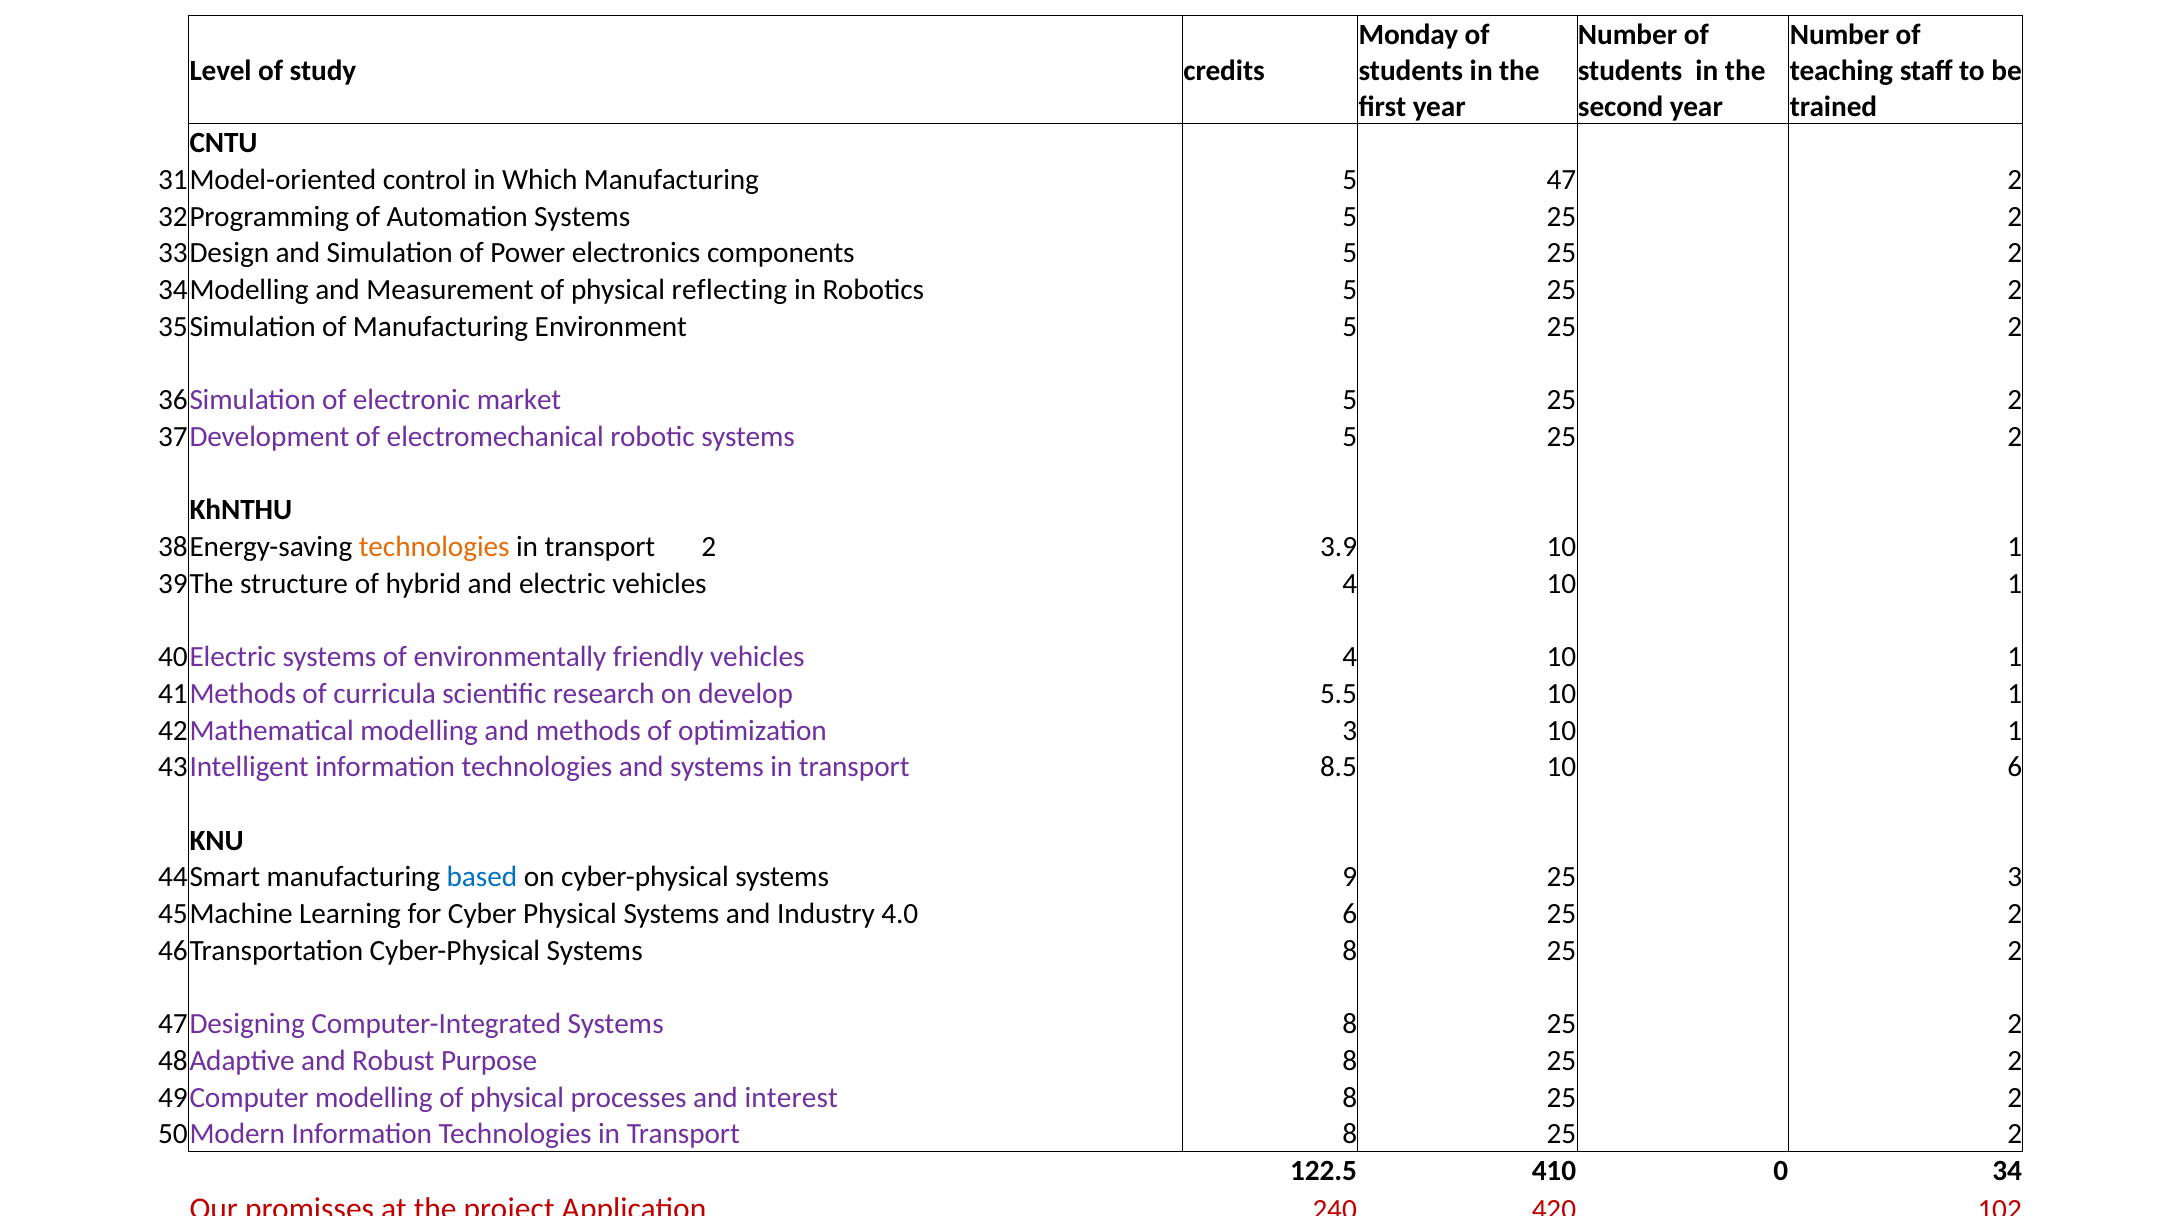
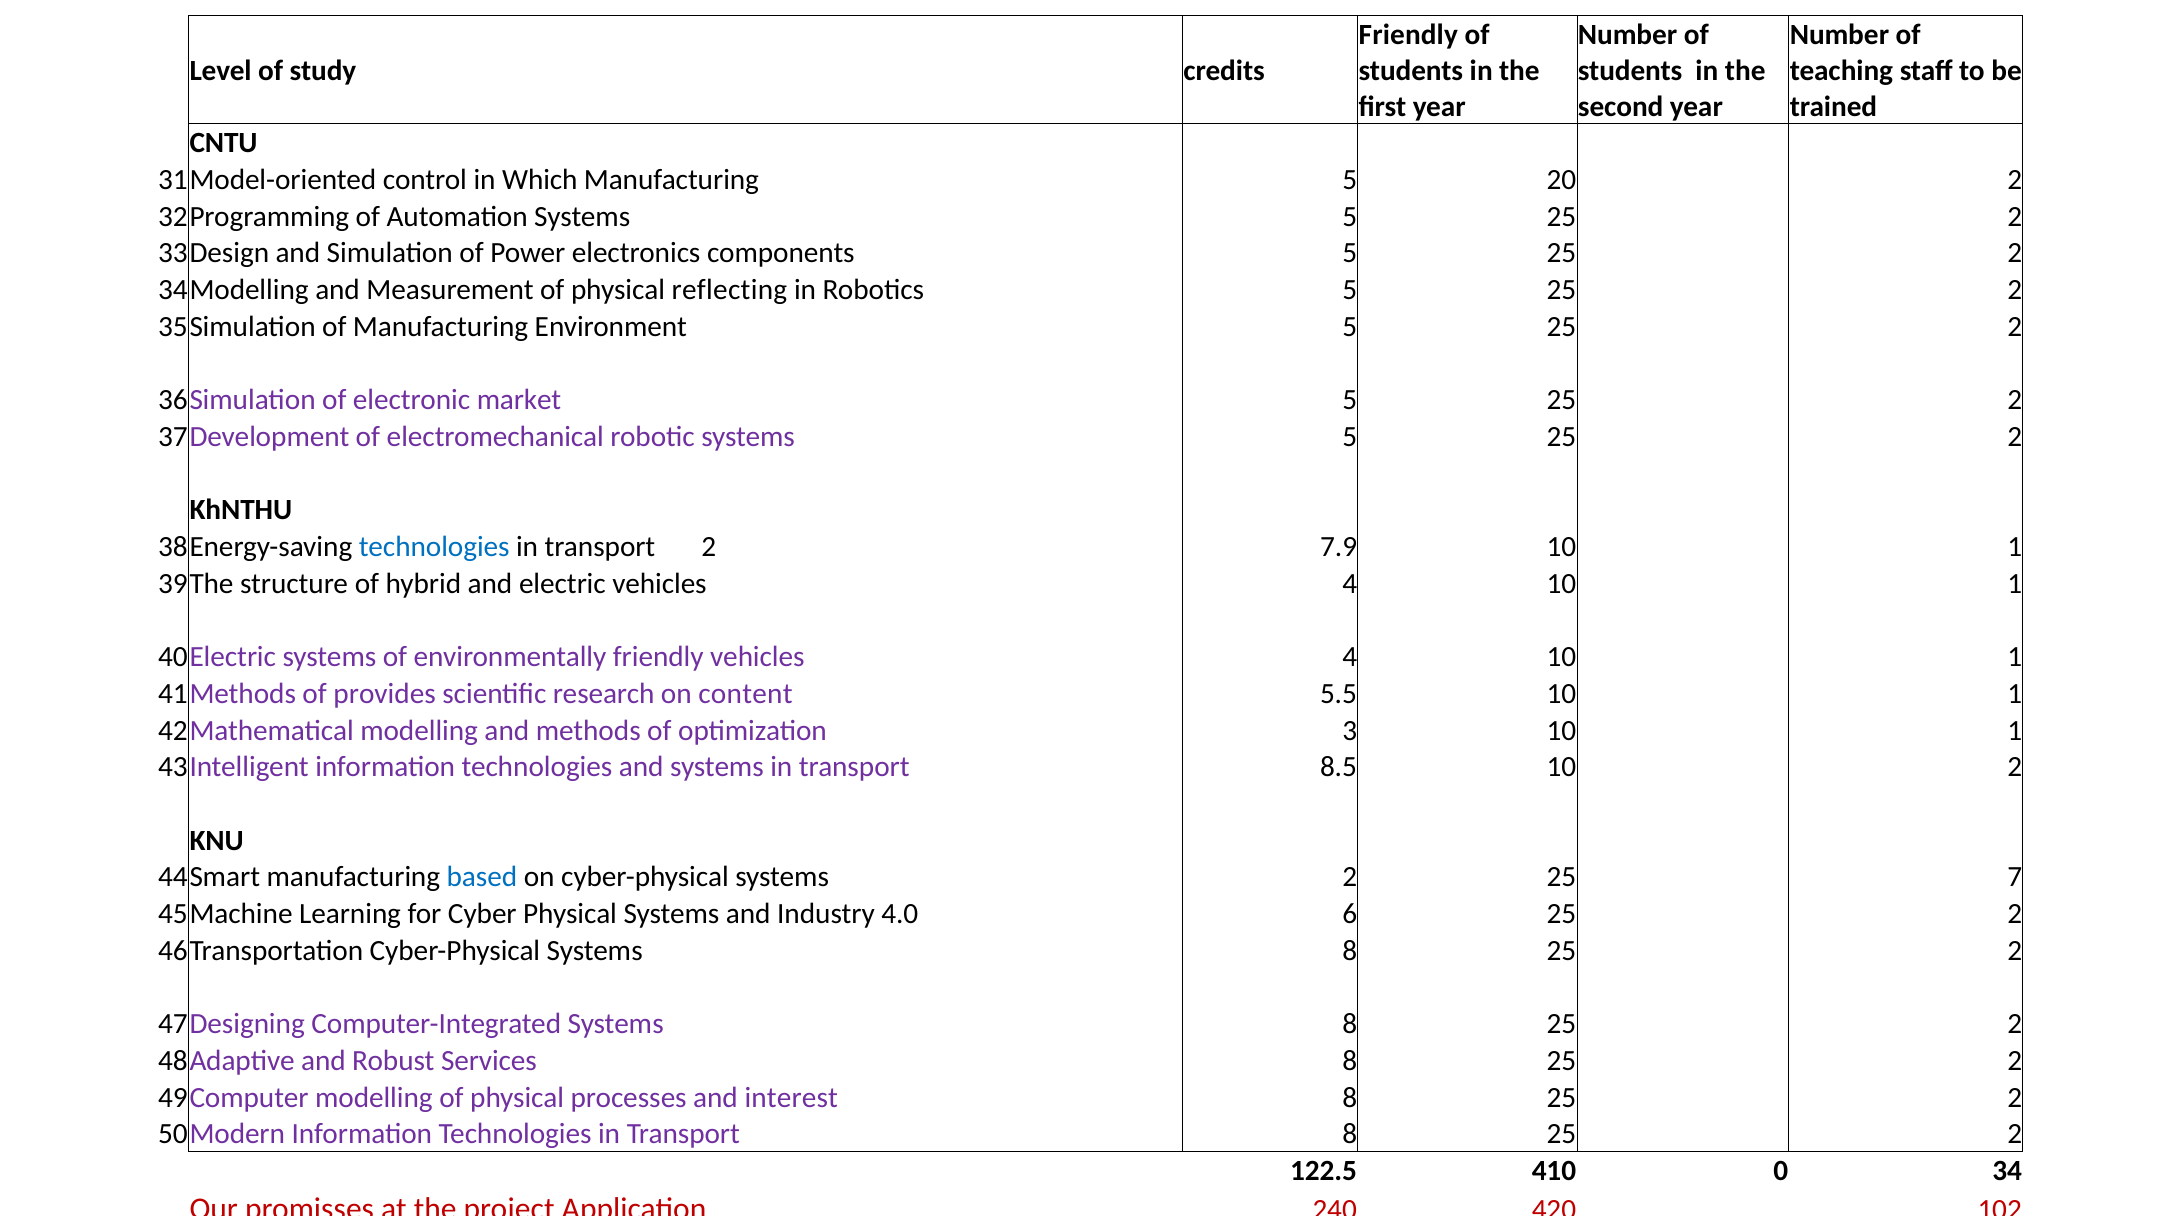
Monday at (1409, 35): Monday -> Friendly
47: 47 -> 20
technologies at (434, 547) colour: orange -> blue
3.9: 3.9 -> 7.9
curricula: curricula -> provides
develop: develop -> content
10 6: 6 -> 2
systems 9: 9 -> 2
25 3: 3 -> 7
Purpose: Purpose -> Services
